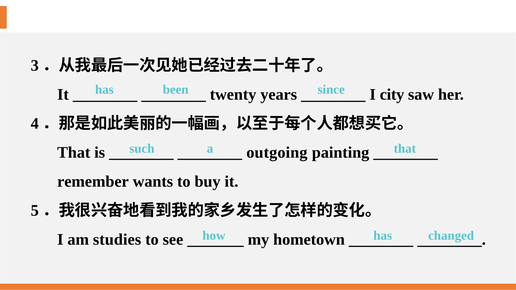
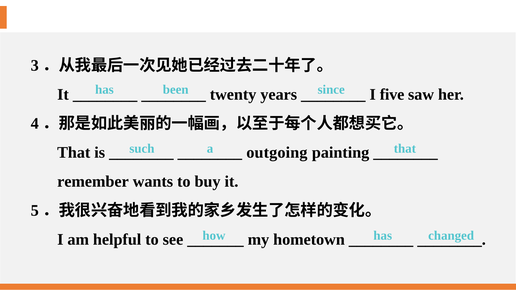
city: city -> five
studies: studies -> helpful
